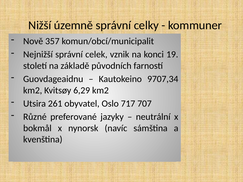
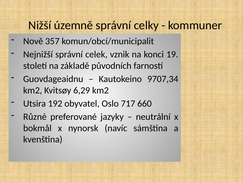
261: 261 -> 192
707: 707 -> 660
